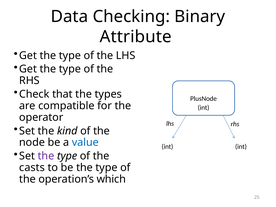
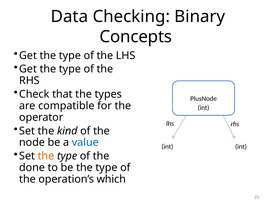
Attribute: Attribute -> Concepts
the at (46, 156) colour: purple -> orange
casts: casts -> done
